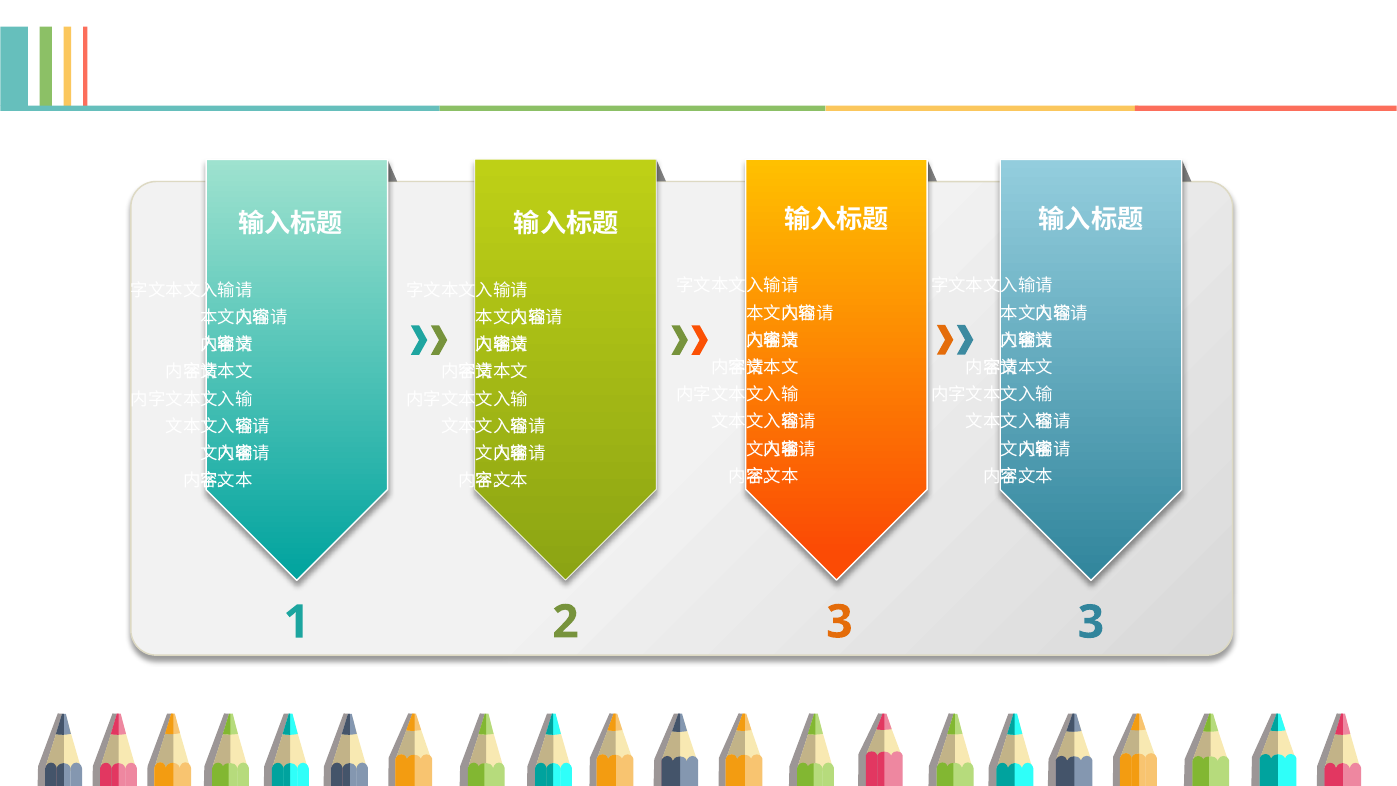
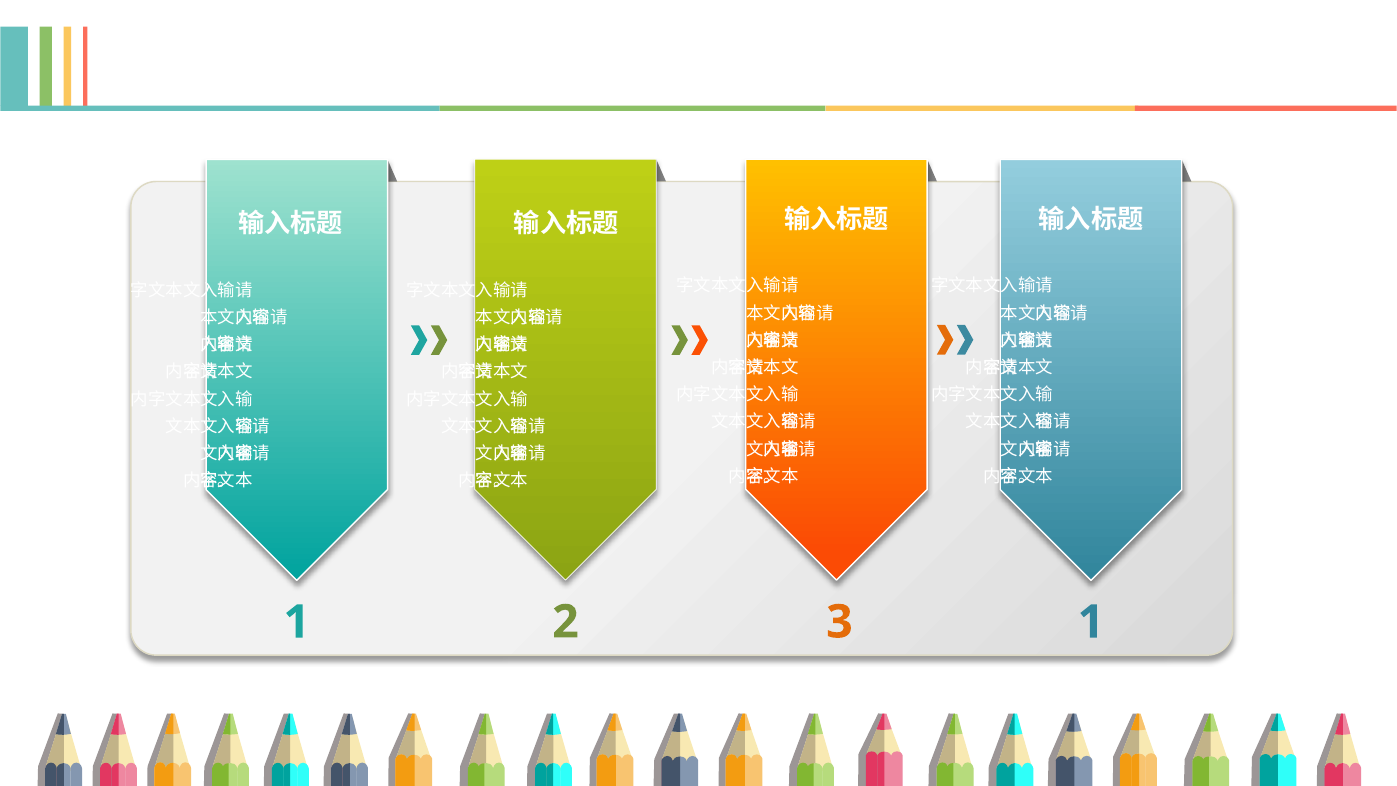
2 3: 3 -> 1
